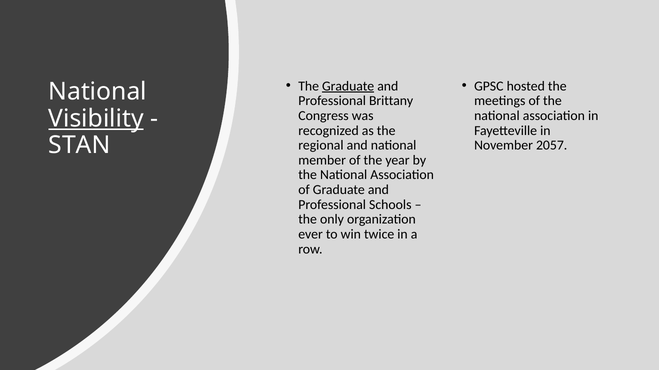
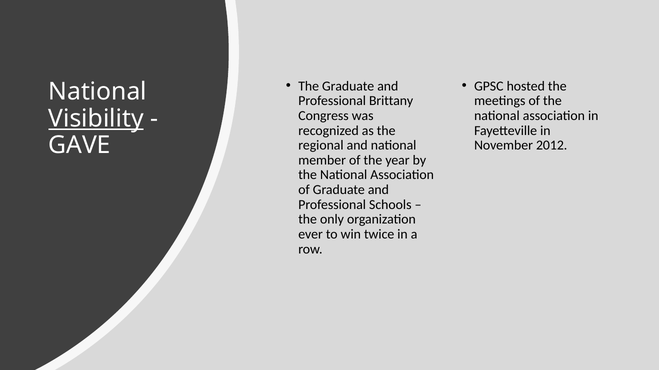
Graduate at (348, 86) underline: present -> none
STAN: STAN -> GAVE
2057: 2057 -> 2012
